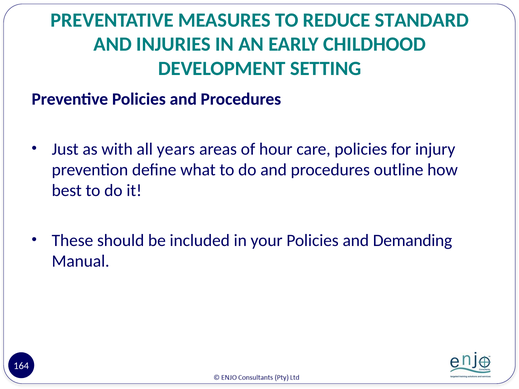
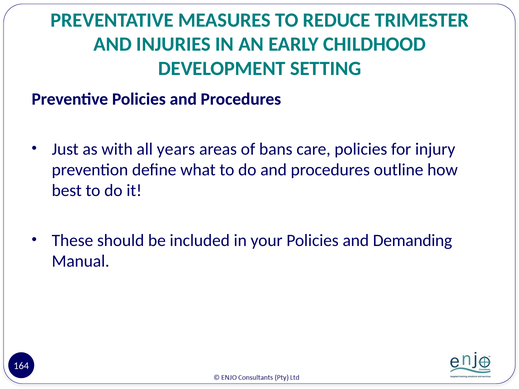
STANDARD: STANDARD -> TRIMESTER
hour: hour -> bans
